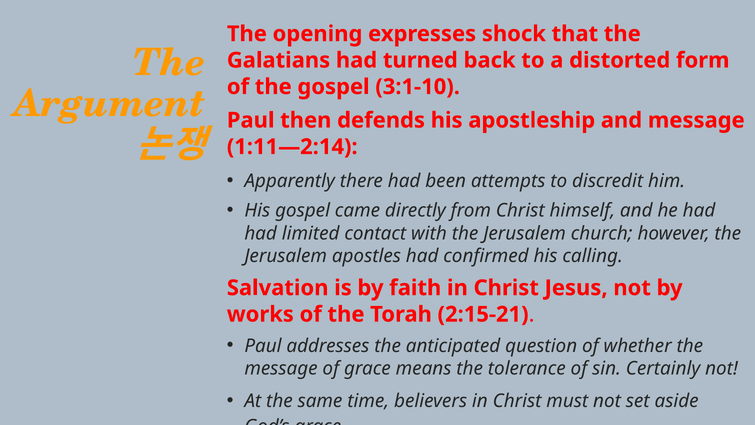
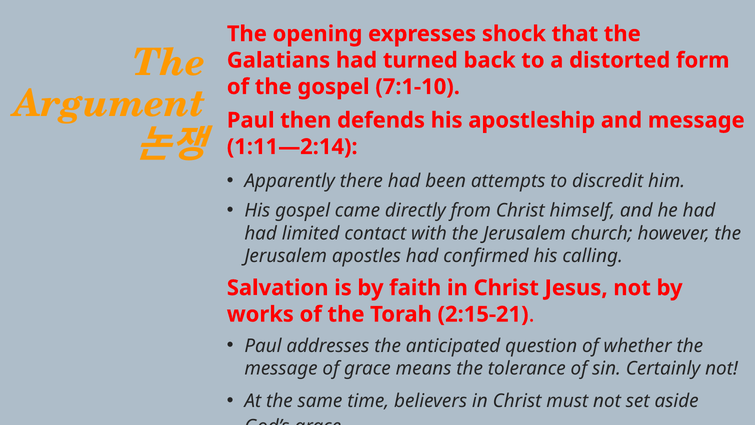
3:1-10: 3:1-10 -> 7:1-10
